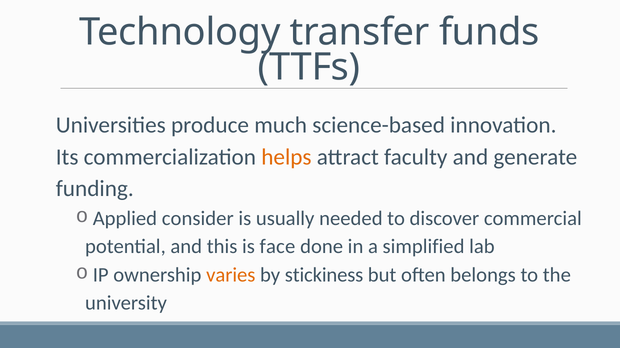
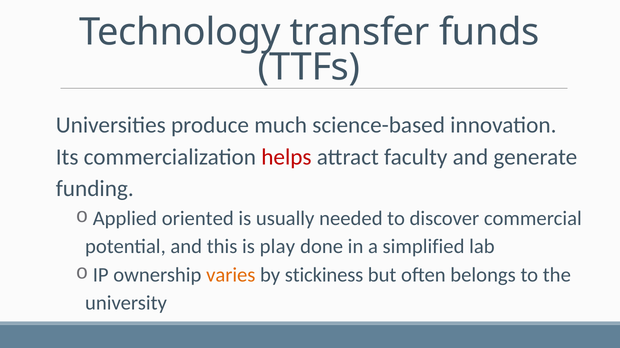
helps colour: orange -> red
consider: consider -> oriented
face: face -> play
